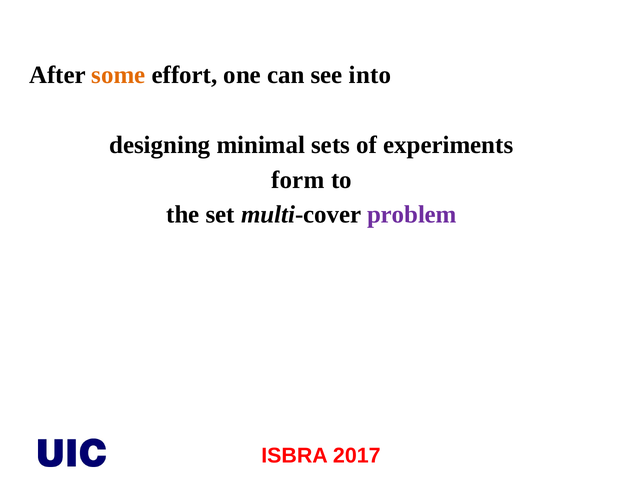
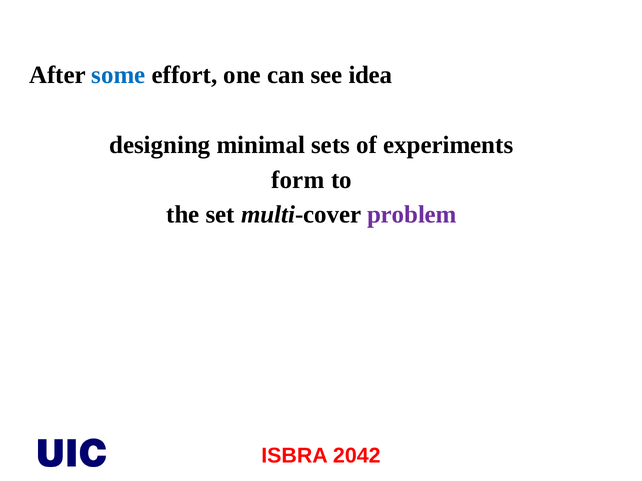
some colour: orange -> blue
into: into -> idea
2017: 2017 -> 2042
